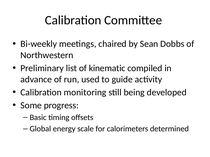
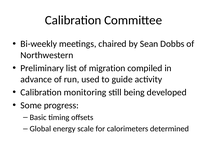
kinematic: kinematic -> migration
